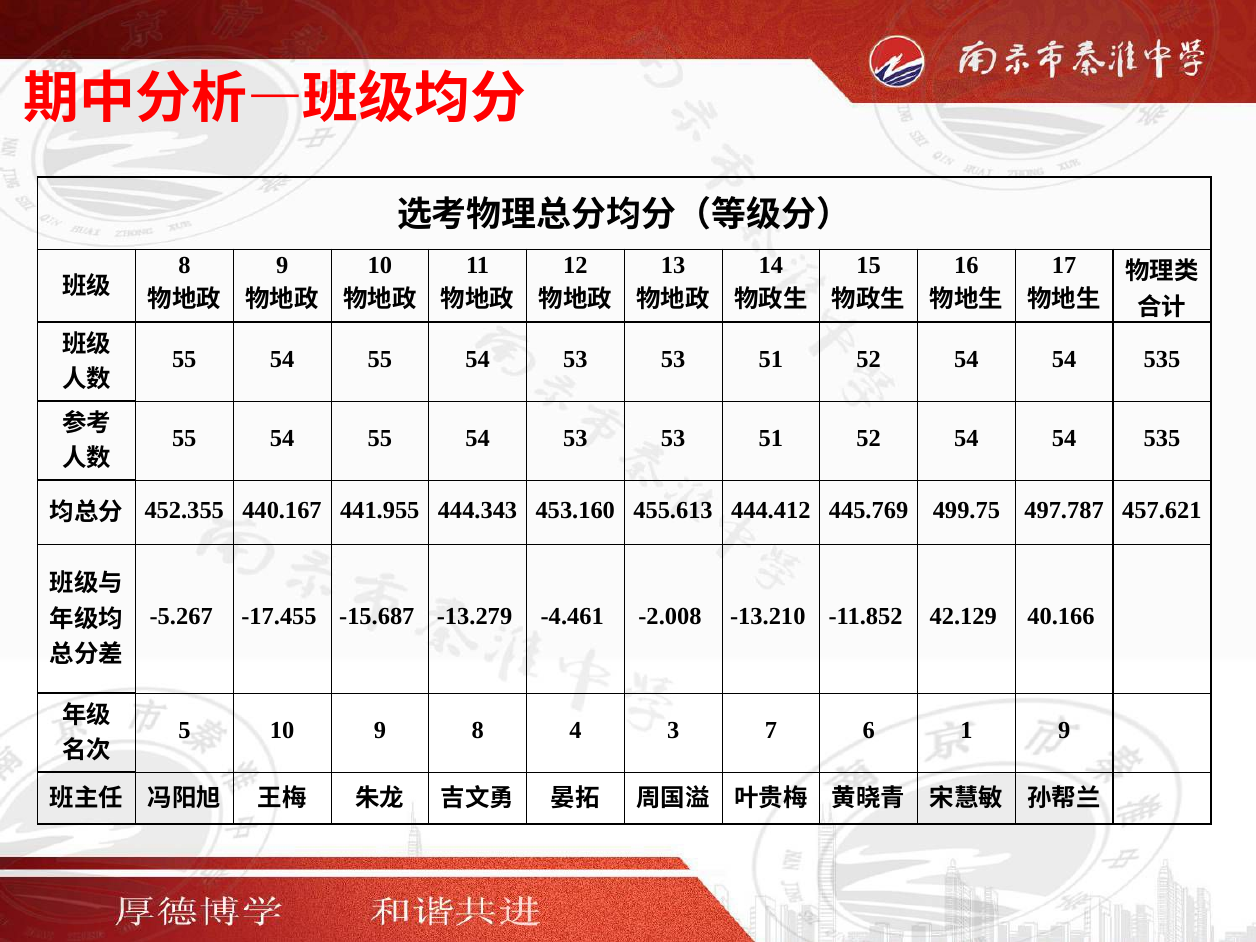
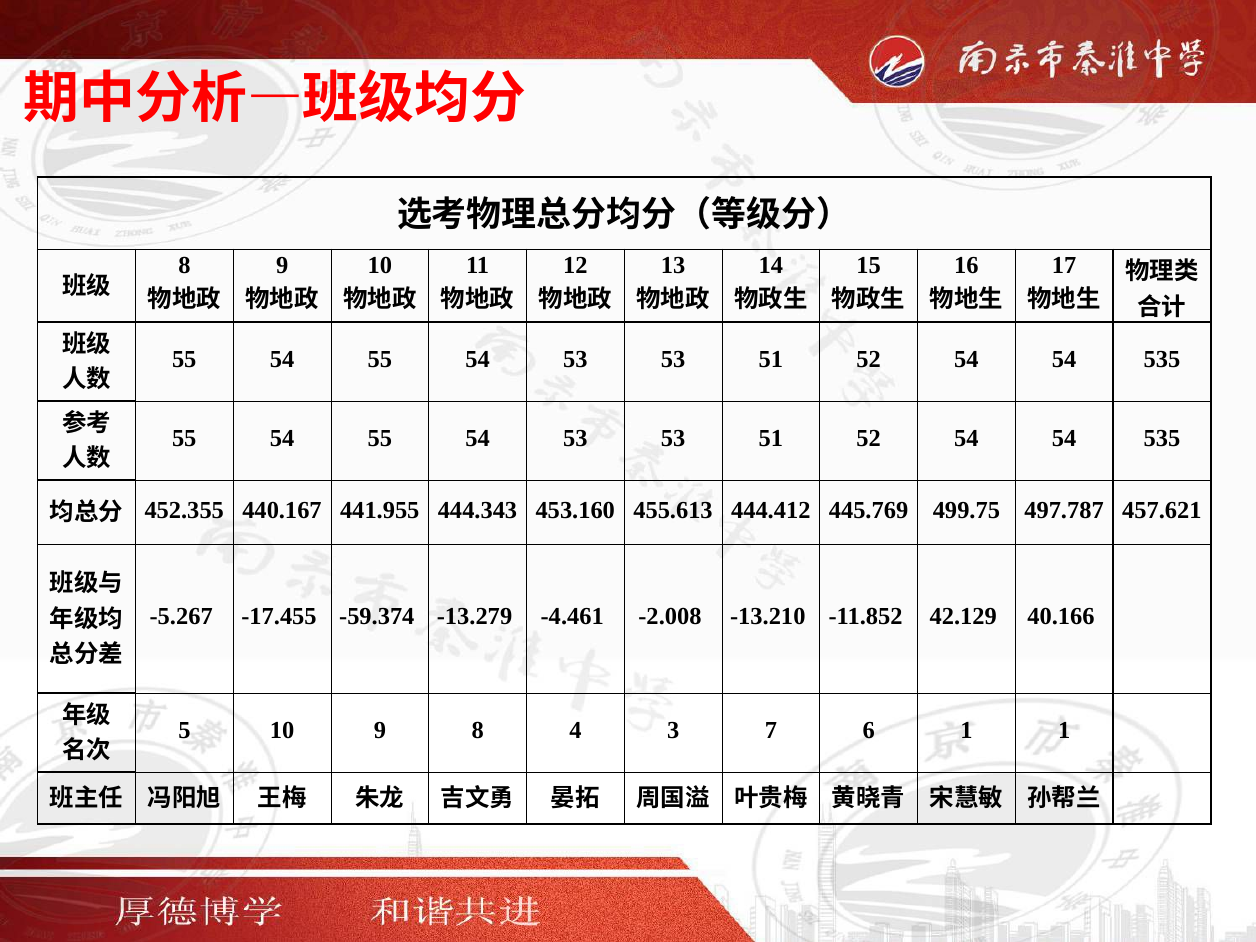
-15.687: -15.687 -> -59.374
1 9: 9 -> 1
